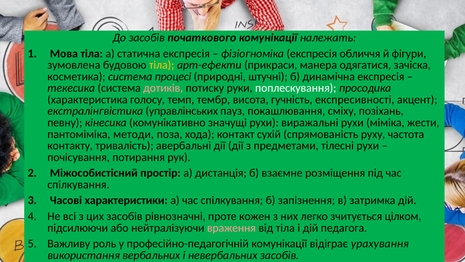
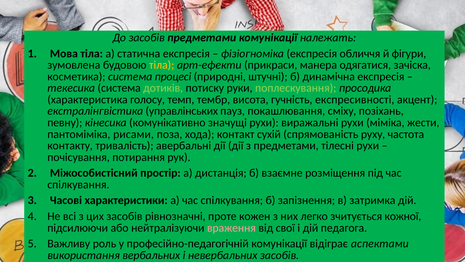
засобів початкового: початкового -> предметами
дотиків colour: pink -> light green
поплескування colour: white -> light green
методи: методи -> рисами
цілком: цілком -> кожної
від тіла: тіла -> свої
урахування: урахування -> аспектами
